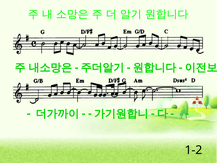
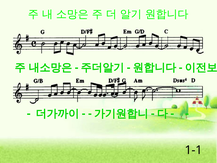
1-2: 1-2 -> 1-1
